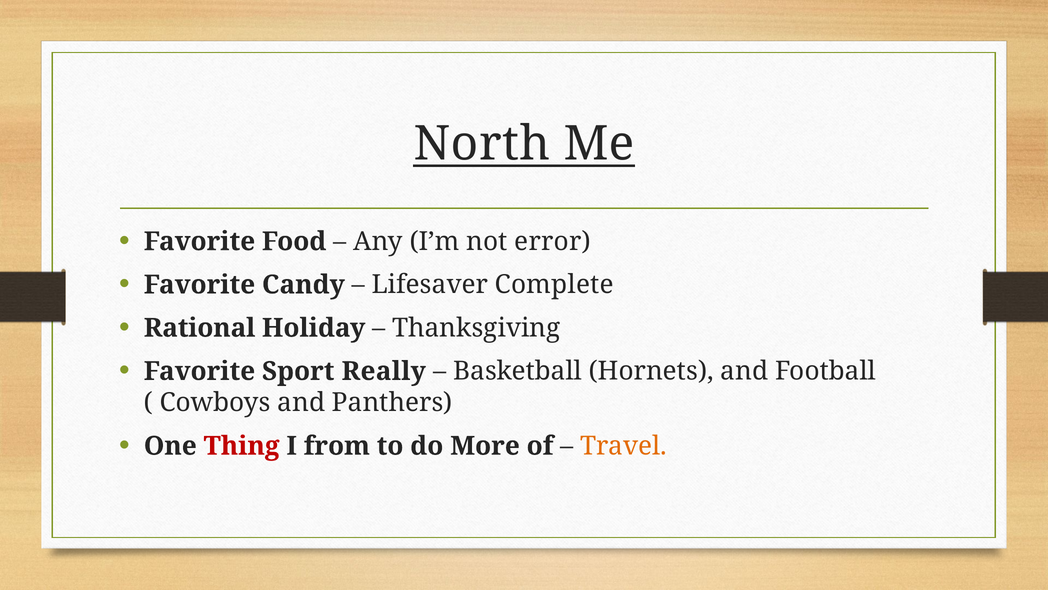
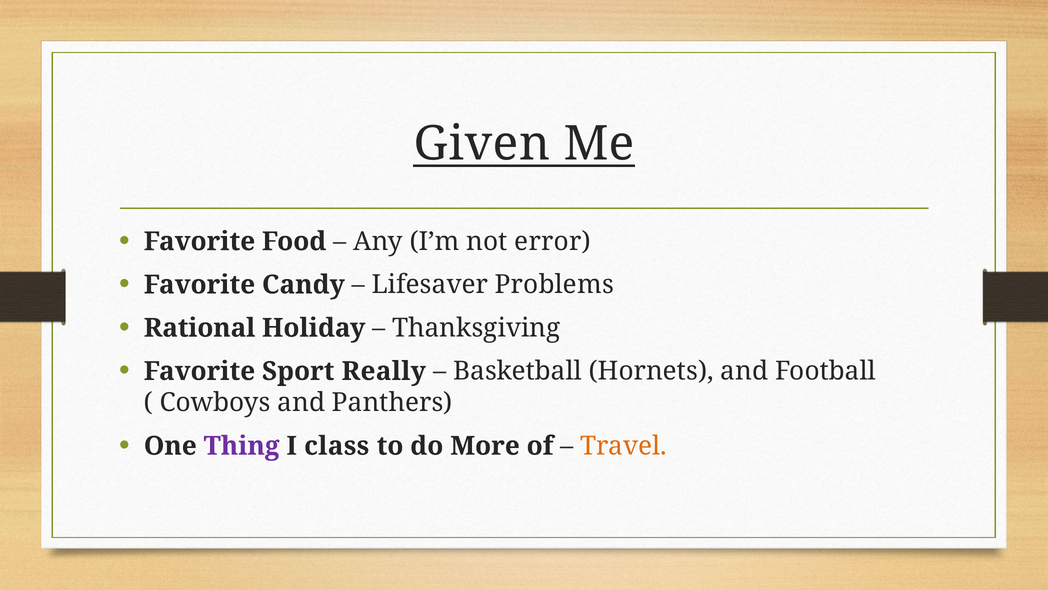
North: North -> Given
Complete: Complete -> Problems
Thing colour: red -> purple
from: from -> class
